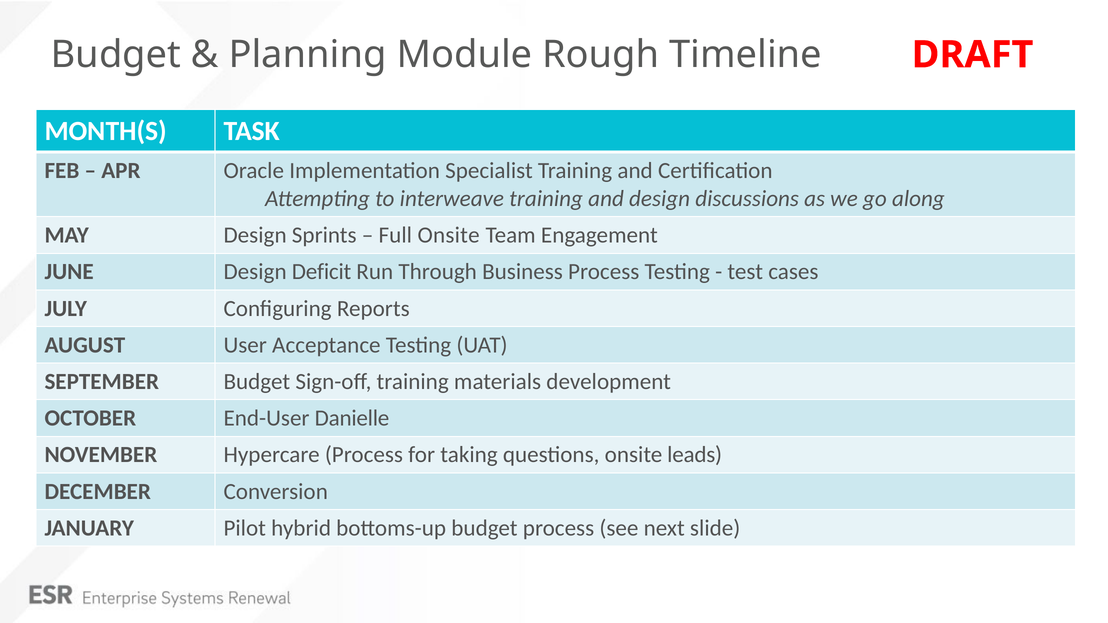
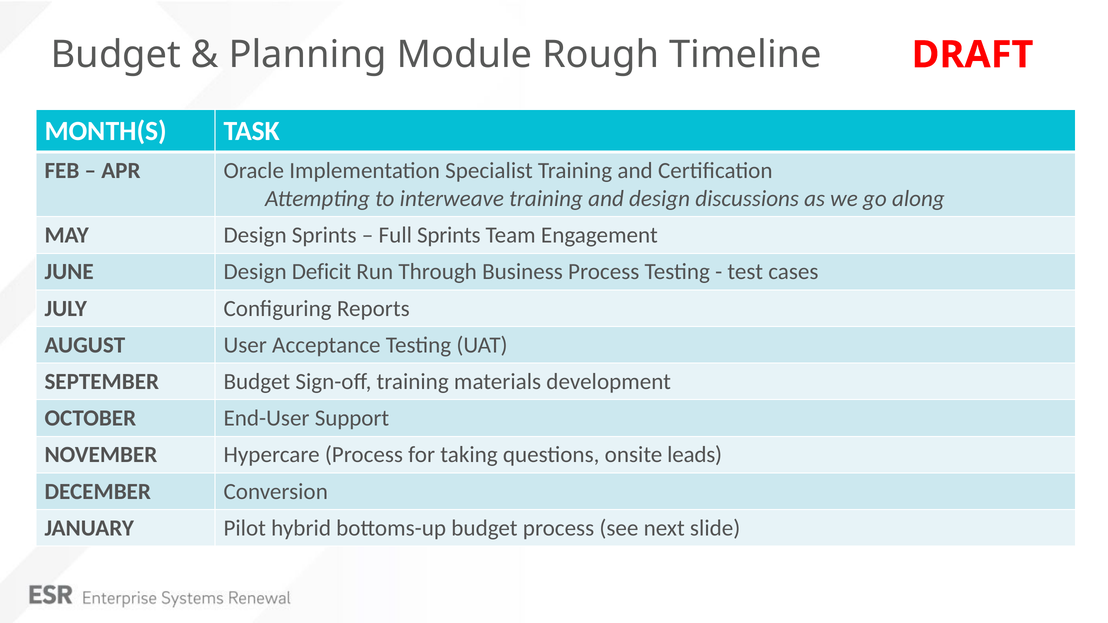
Full Onsite: Onsite -> Sprints
Danielle: Danielle -> Support
